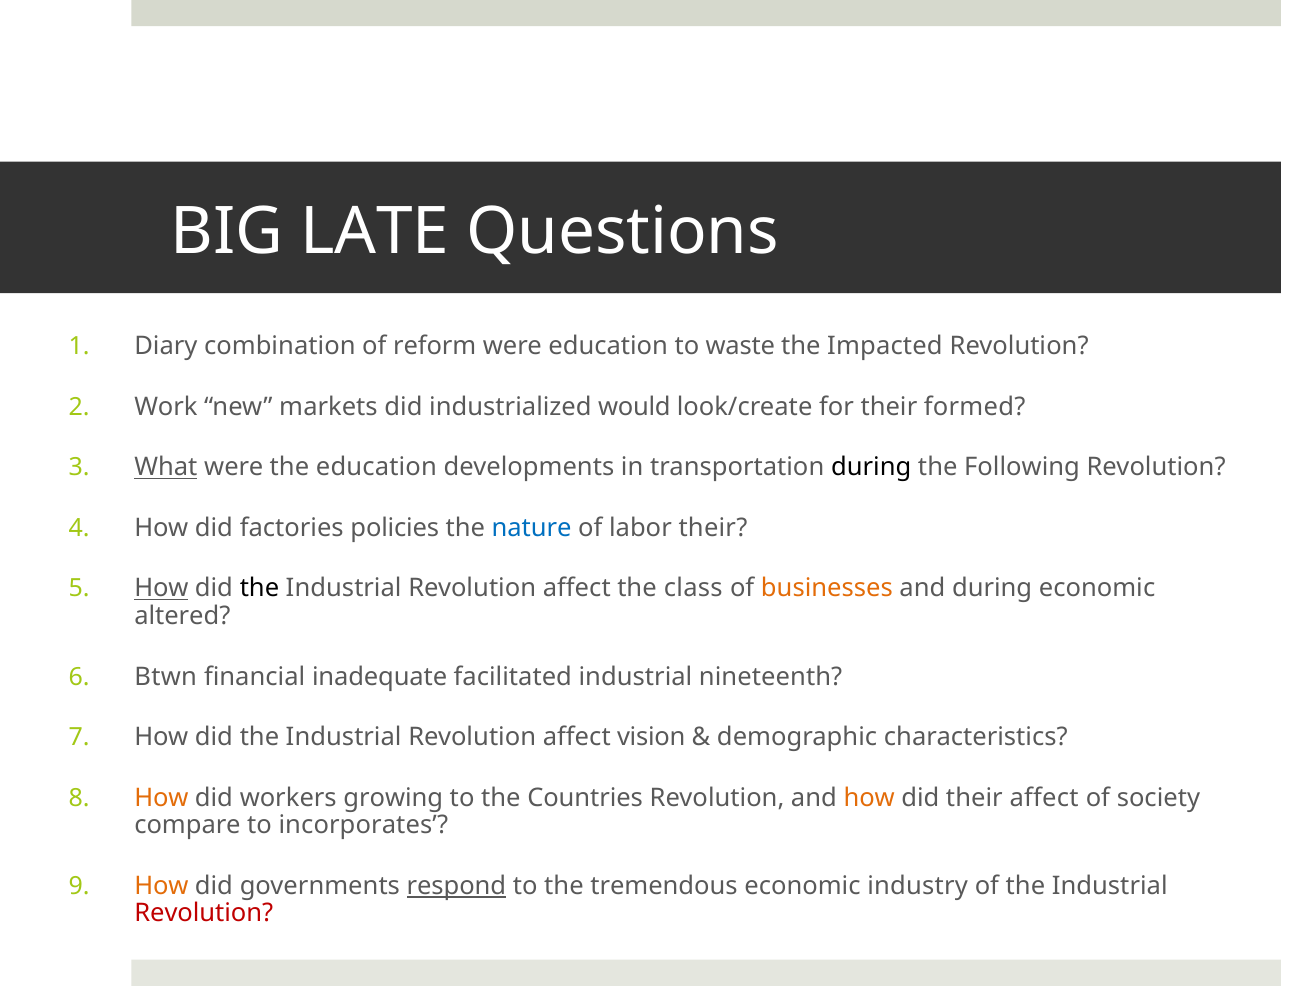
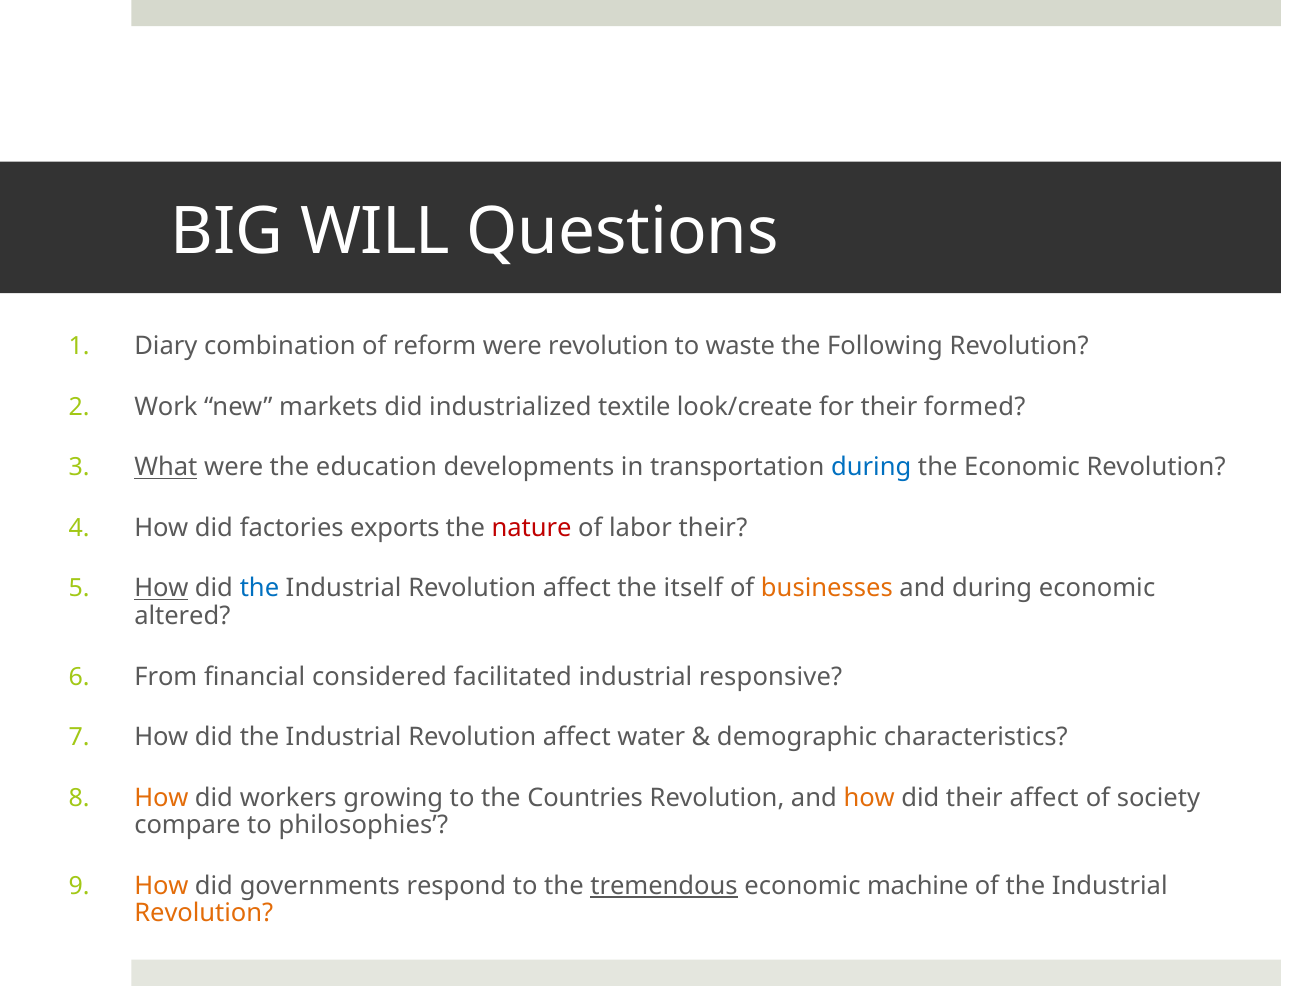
LATE: LATE -> WILL
were education: education -> revolution
Impacted: Impacted -> Following
would: would -> textile
during at (871, 467) colour: black -> blue
the Following: Following -> Economic
policies: policies -> exports
nature colour: blue -> red
the at (259, 588) colour: black -> blue
class: class -> itself
Btwn: Btwn -> From
inadequate: inadequate -> considered
nineteenth: nineteenth -> responsive
vision: vision -> water
incorporates: incorporates -> philosophies
respond underline: present -> none
tremendous underline: none -> present
industry: industry -> machine
Revolution at (204, 913) colour: red -> orange
